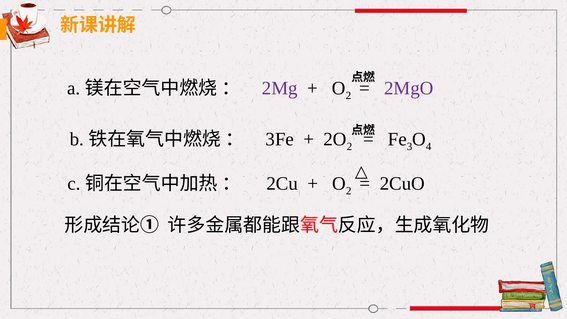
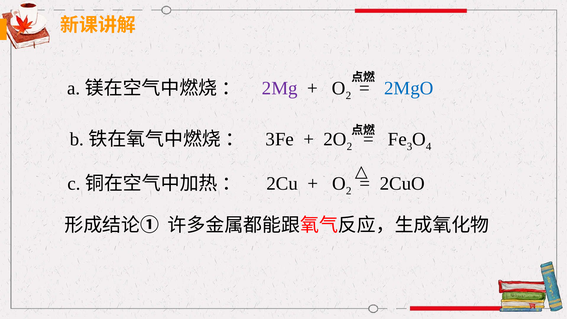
2MgO colour: purple -> blue
